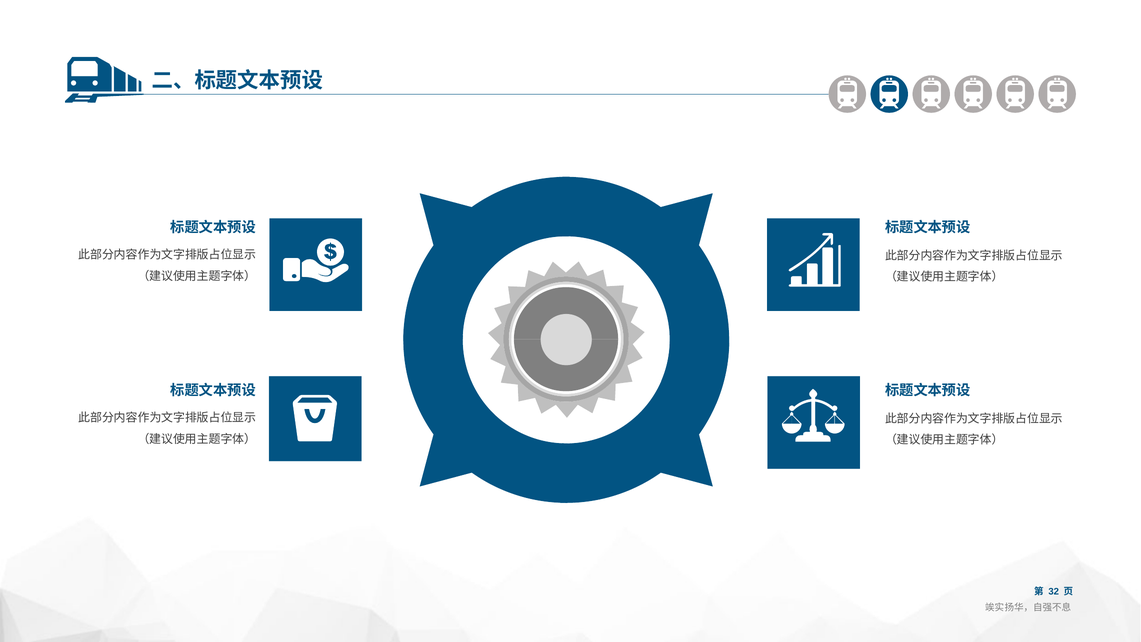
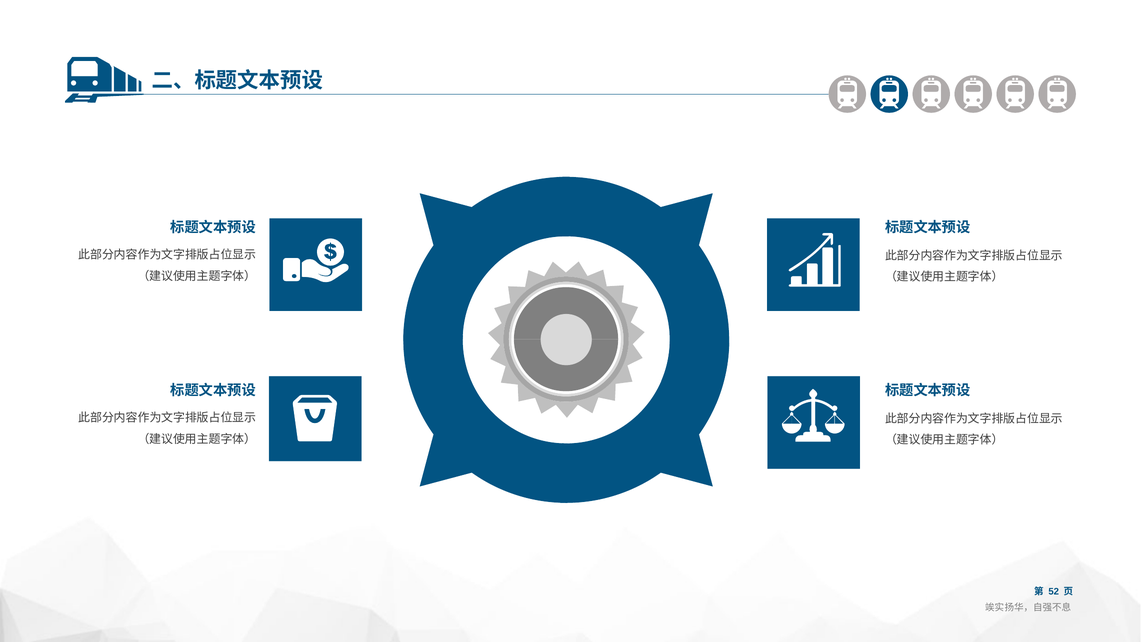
32: 32 -> 52
